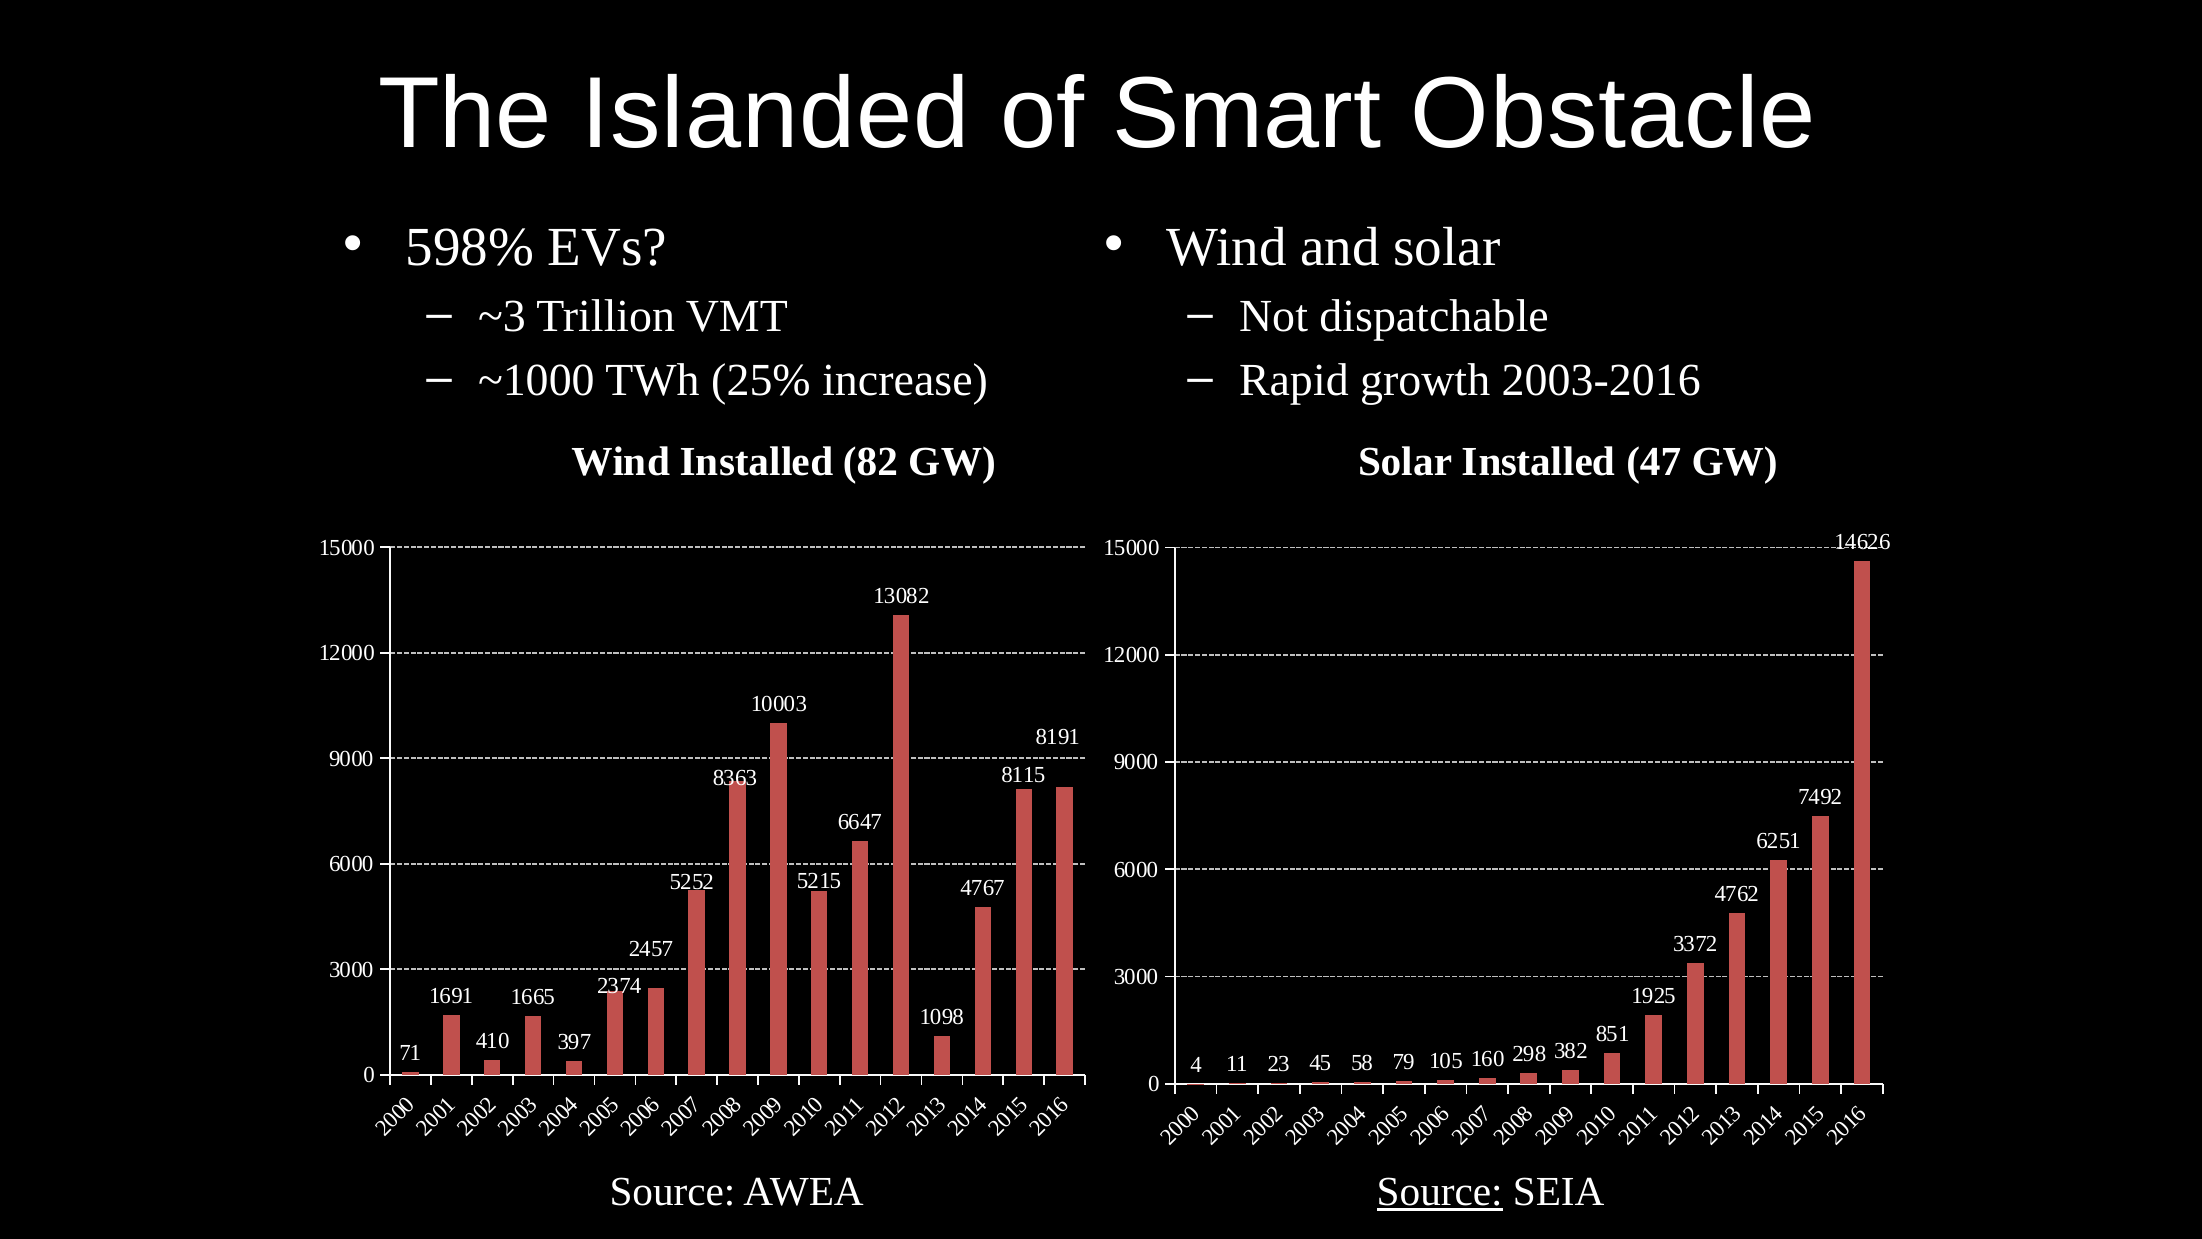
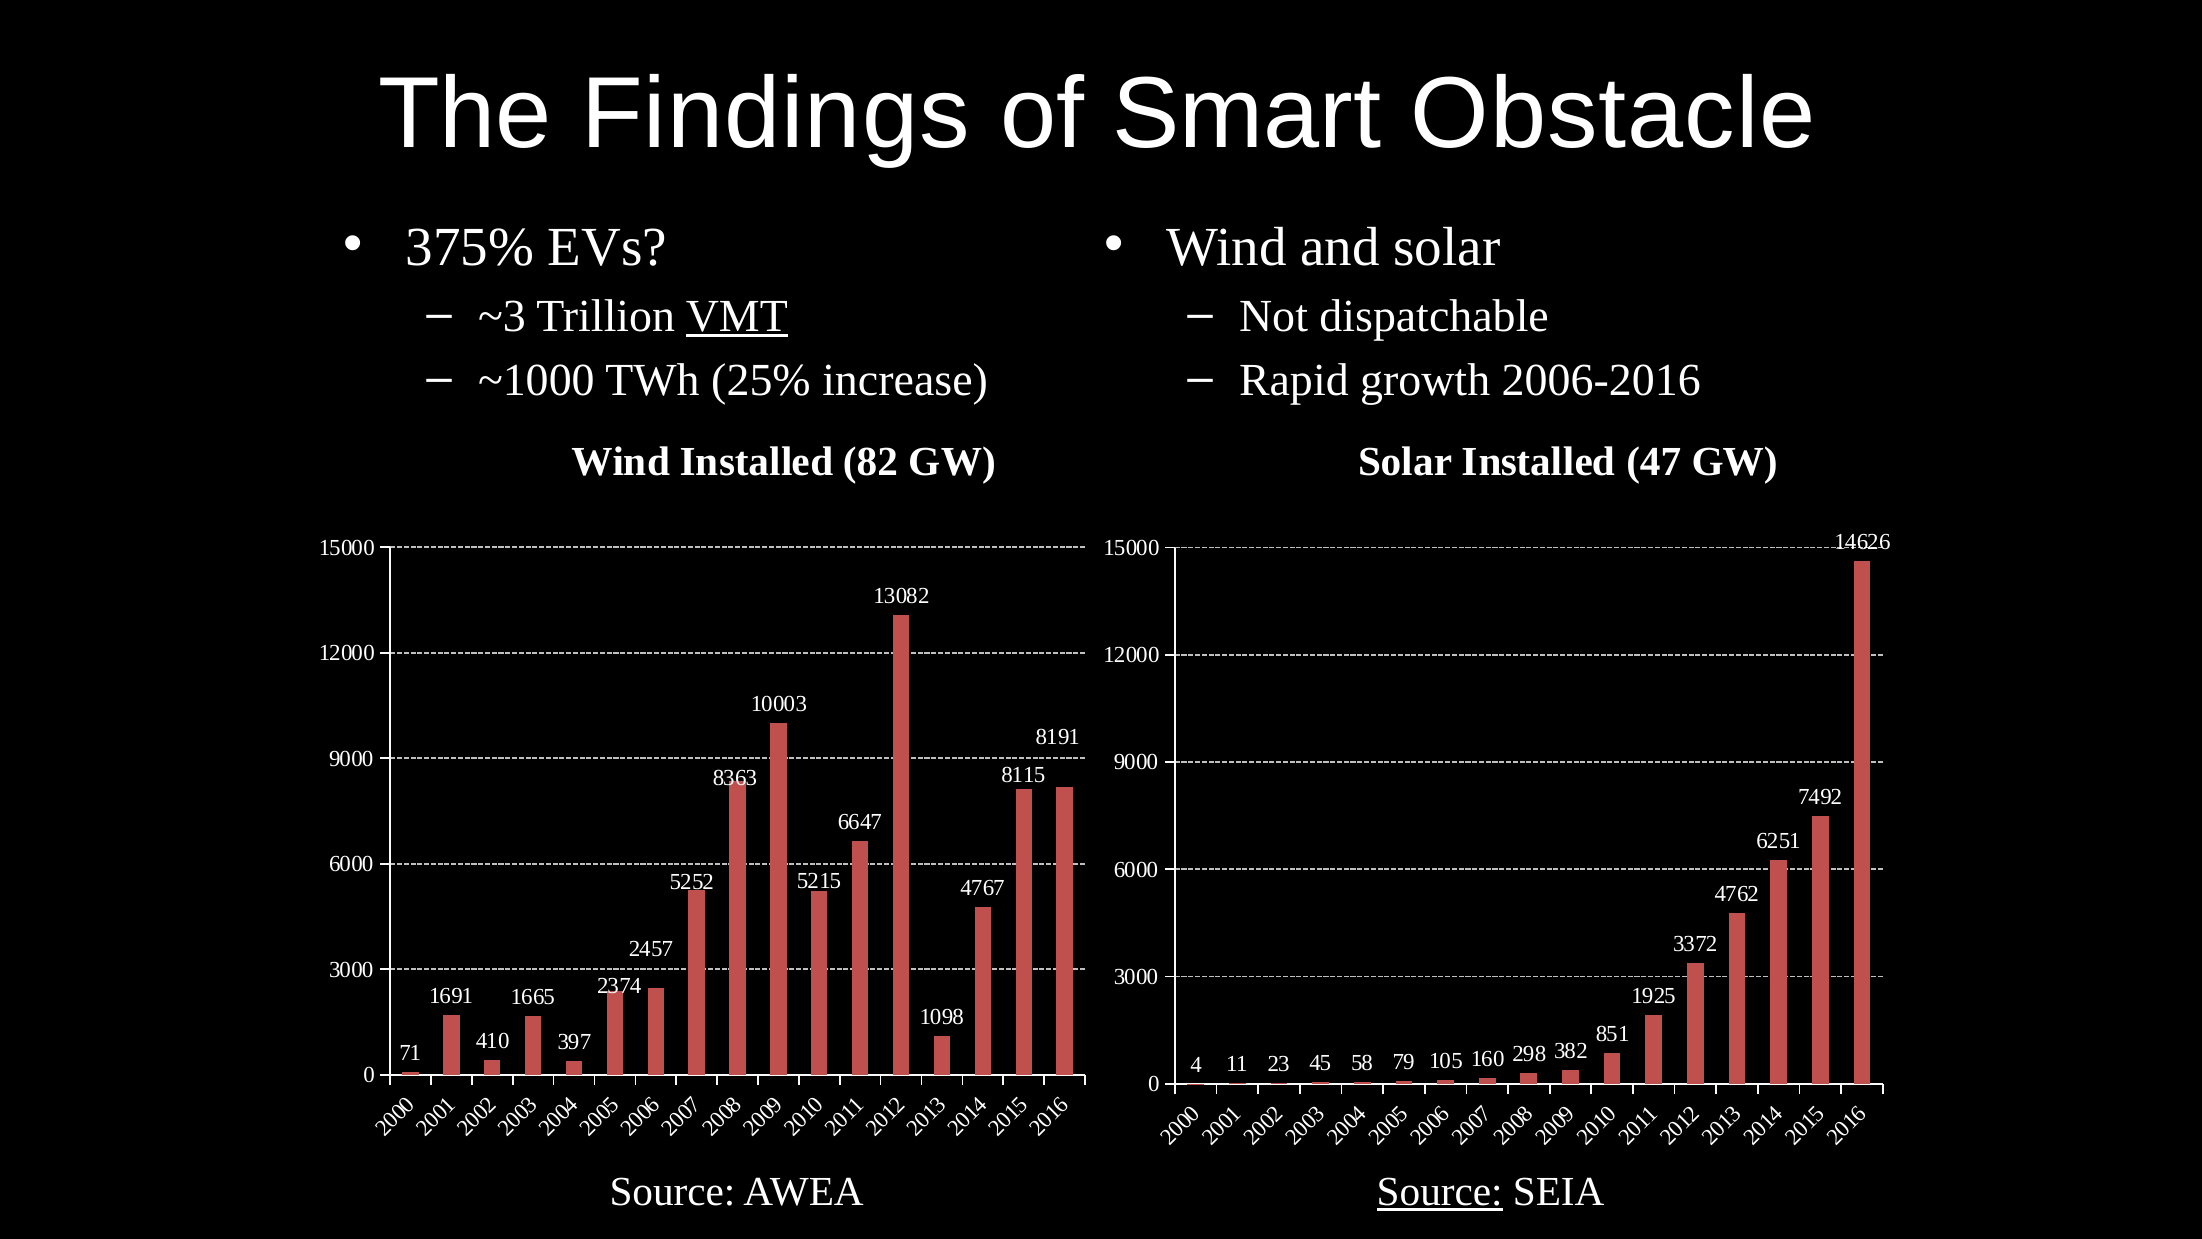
Islanded: Islanded -> Findings
598%: 598% -> 375%
VMT underline: none -> present
2003-2016: 2003-2016 -> 2006-2016
